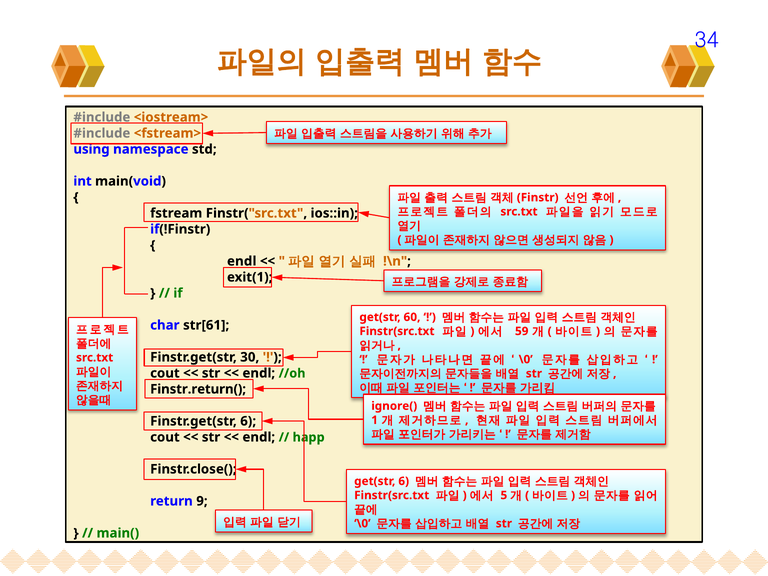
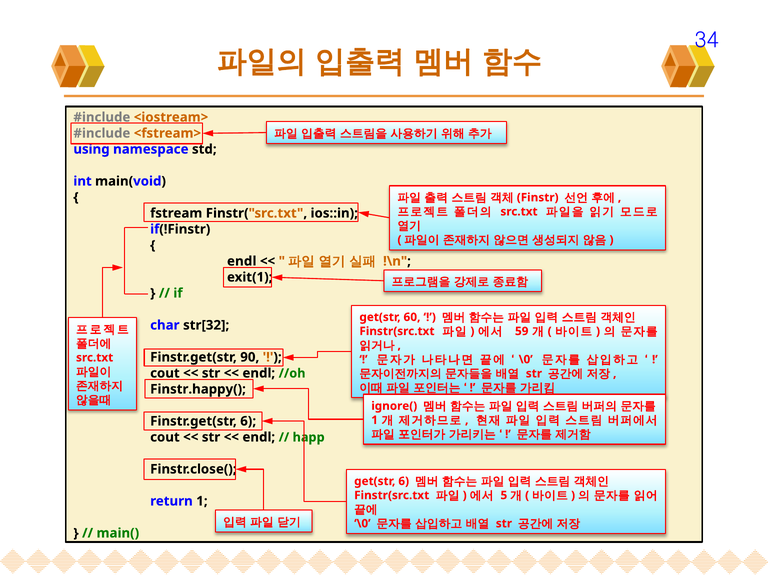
str[61: str[61 -> str[32
30: 30 -> 90
Finstr.return(: Finstr.return( -> Finstr.happy(
return 9: 9 -> 1
